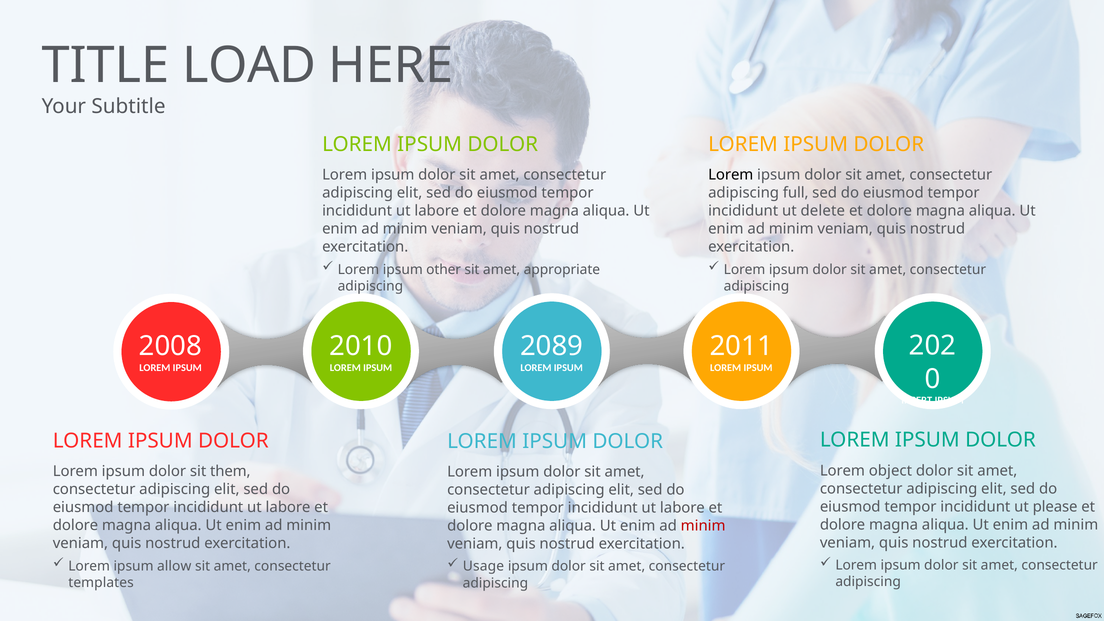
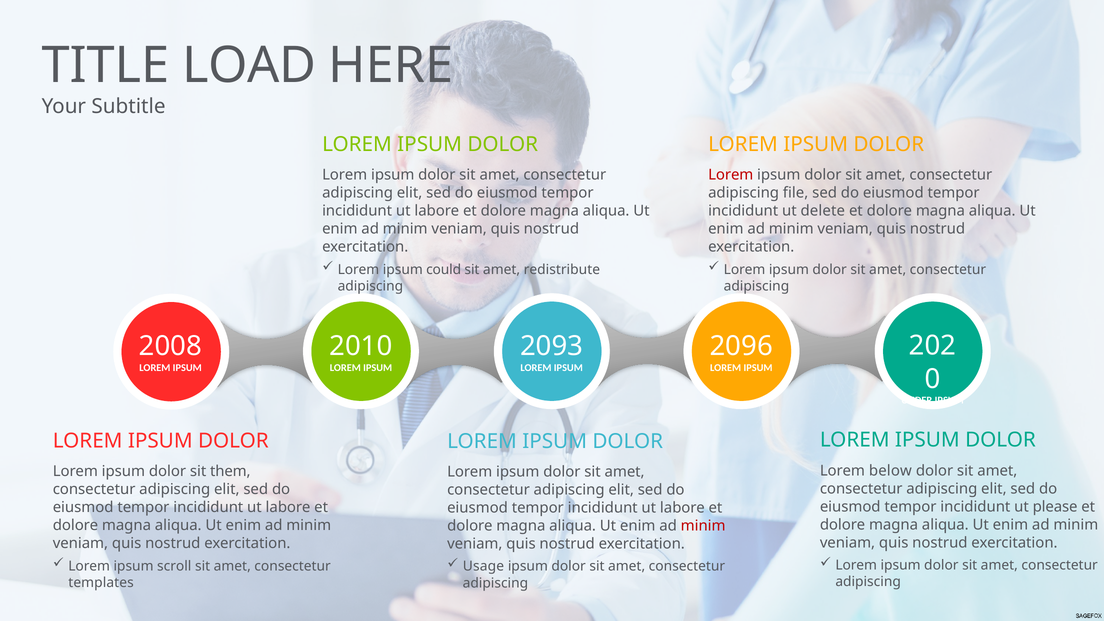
Lorem at (731, 175) colour: black -> red
full: full -> file
other: other -> could
appropriate: appropriate -> redistribute
2089: 2089 -> 2093
2011: 2011 -> 2096
INSERT: INSERT -> UNDER
object: object -> below
allow: allow -> scroll
